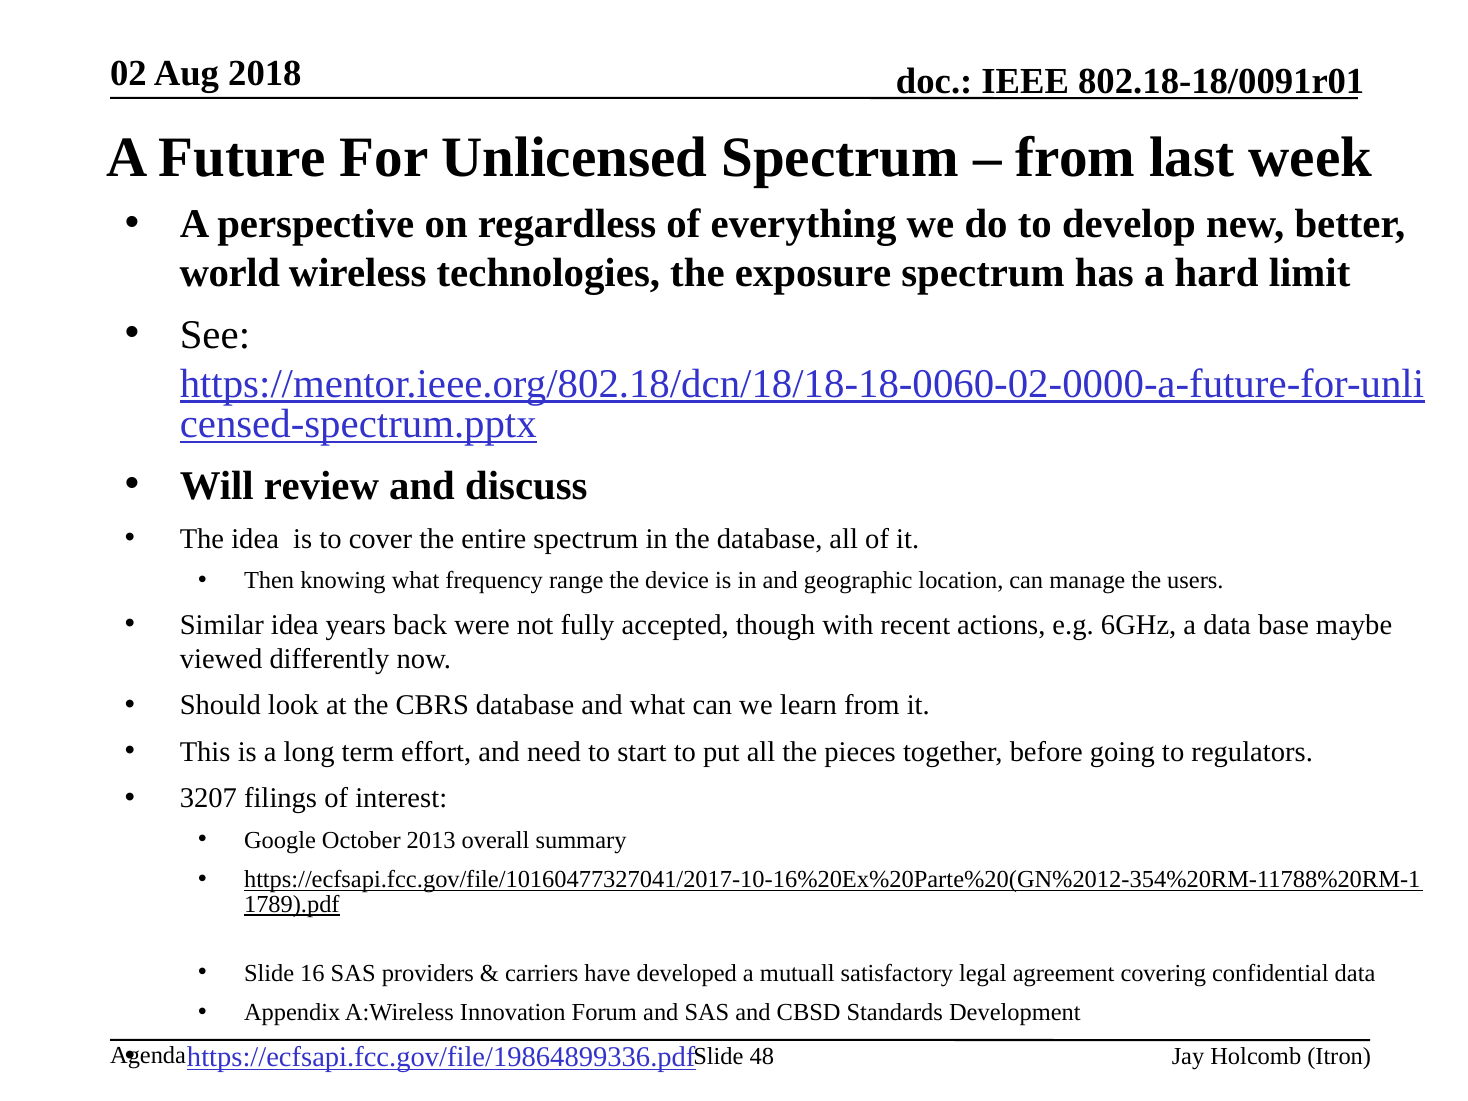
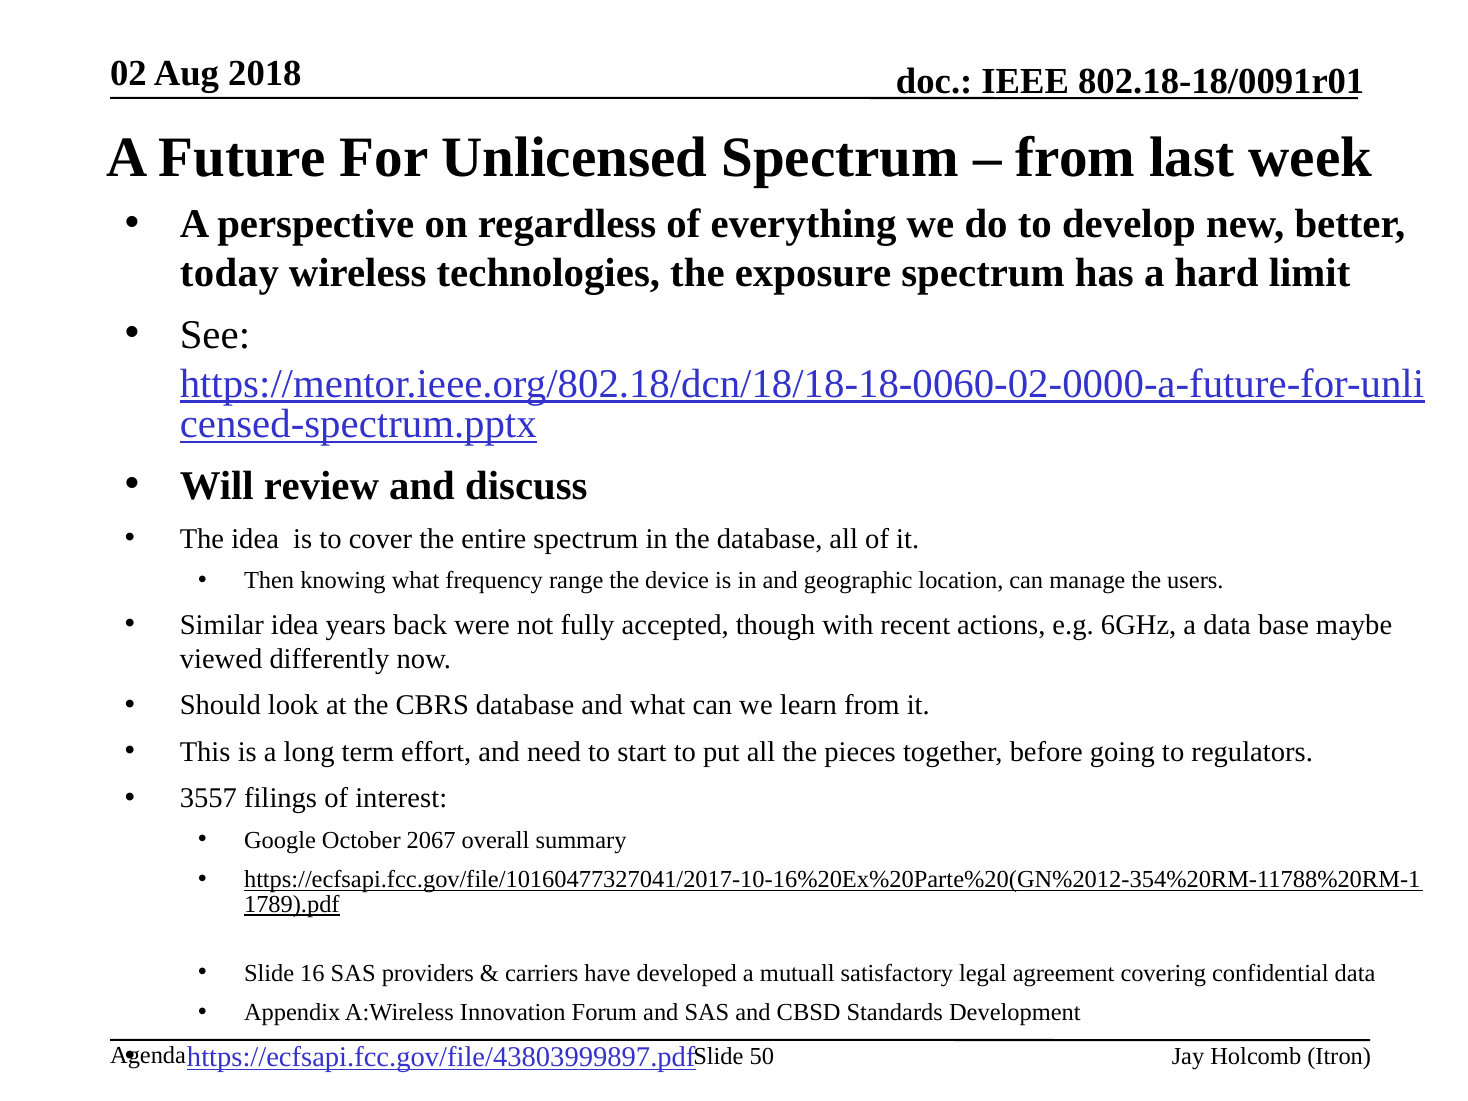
world: world -> today
3207: 3207 -> 3557
2013: 2013 -> 2067
https://ecfsapi.fcc.gov/file/19864899336.pdf: https://ecfsapi.fcc.gov/file/19864899336.pdf -> https://ecfsapi.fcc.gov/file/43803999897.pdf
48: 48 -> 50
